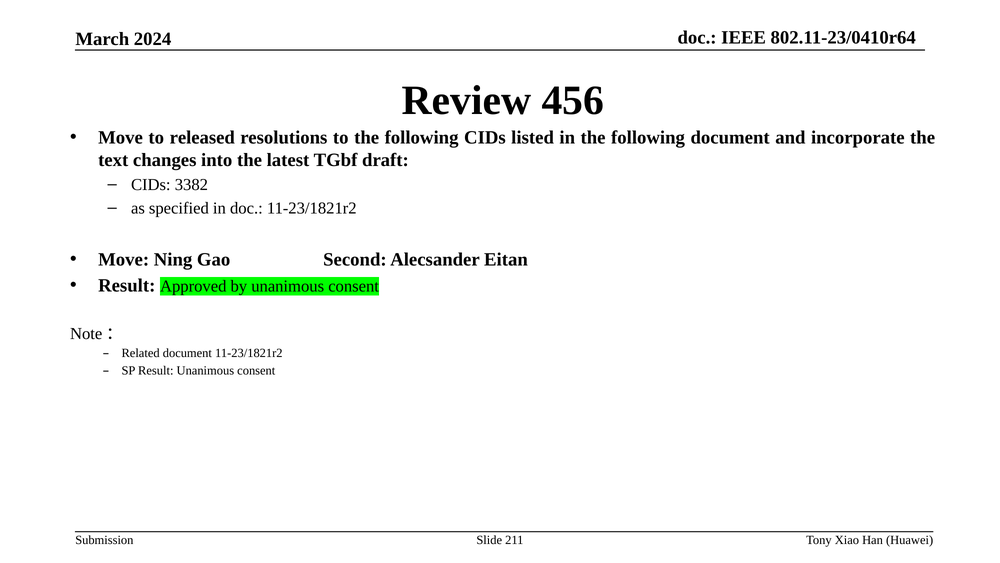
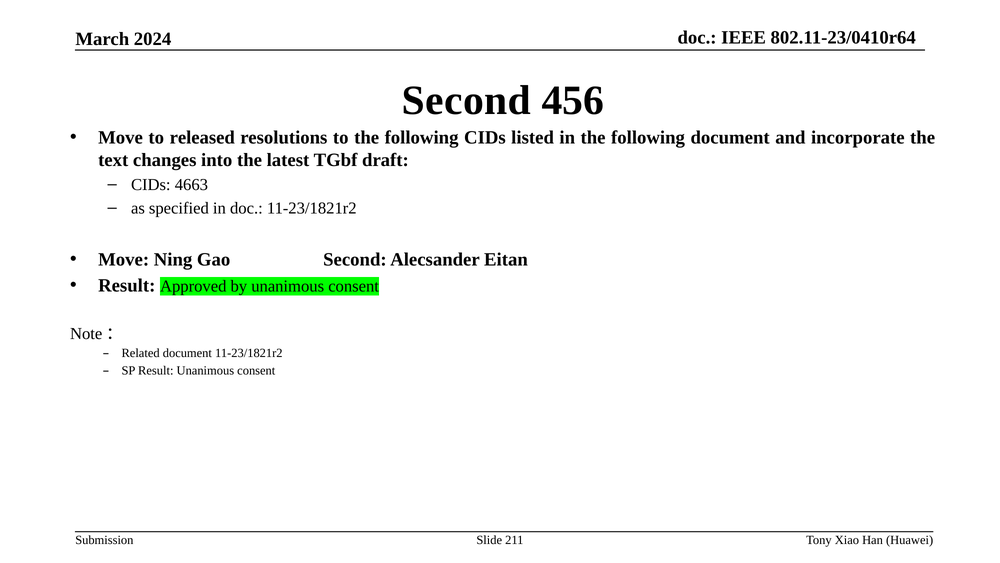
Review at (467, 100): Review -> Second
3382: 3382 -> 4663
